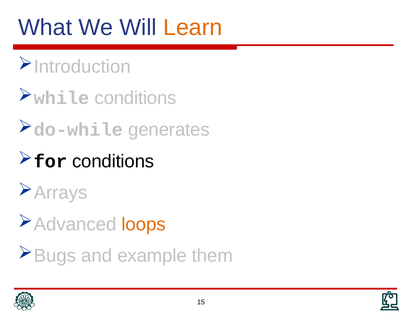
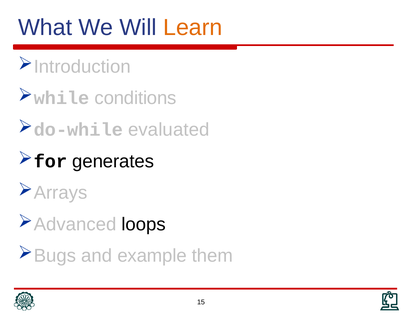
generates: generates -> evaluated
for conditions: conditions -> generates
loops colour: orange -> black
